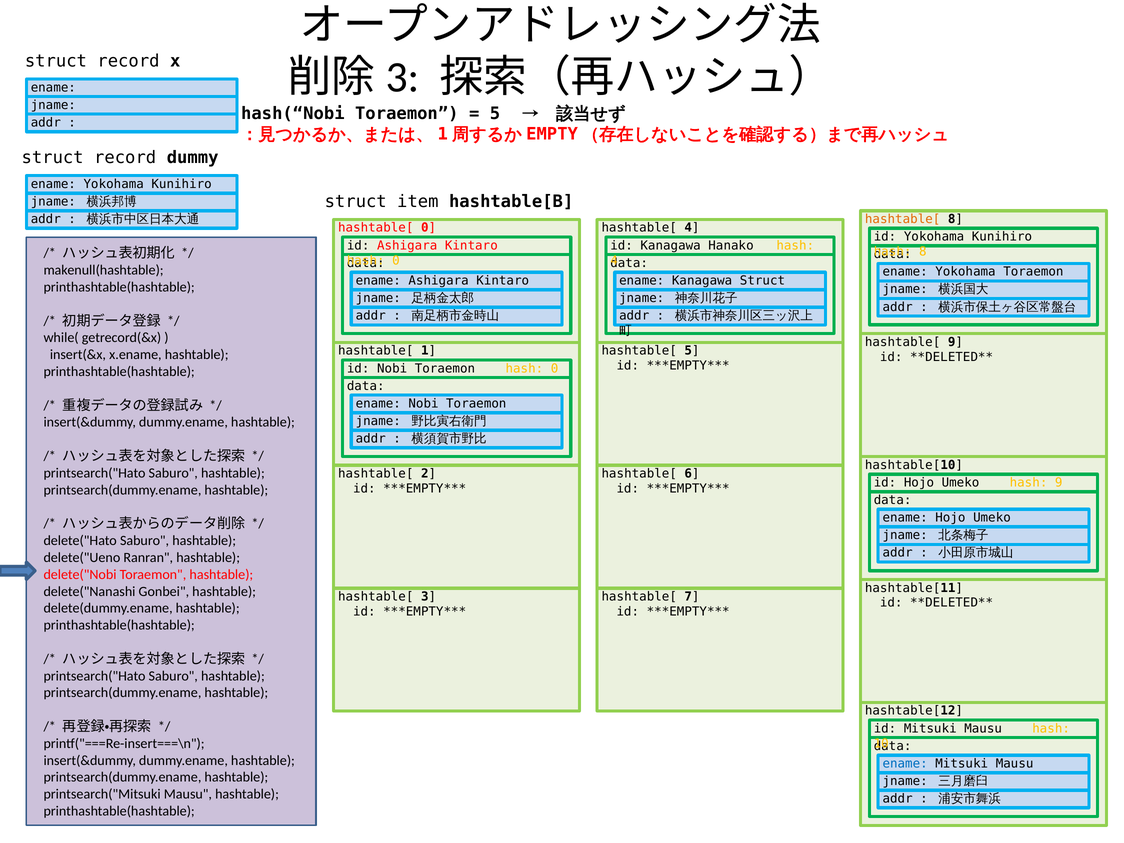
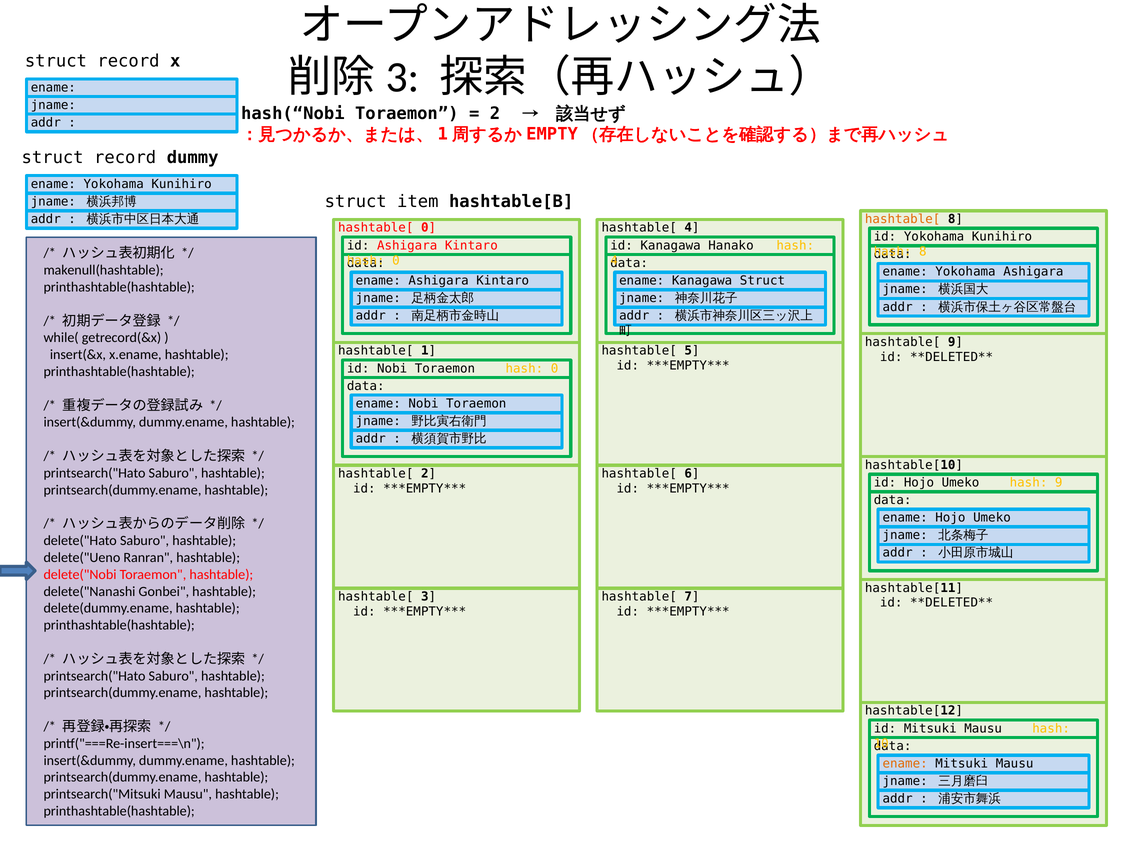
5 at (495, 114): 5 -> 2
Yokohama Toraemon: Toraemon -> Ashigara
ename at (905, 764) colour: blue -> orange
